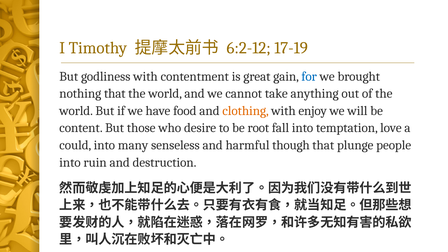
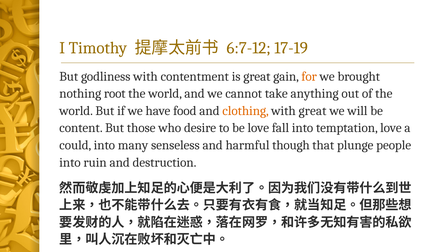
6:2-12: 6:2-12 -> 6:7-12
for colour: blue -> orange
nothing that: that -> root
with enjoy: enjoy -> great
be root: root -> love
